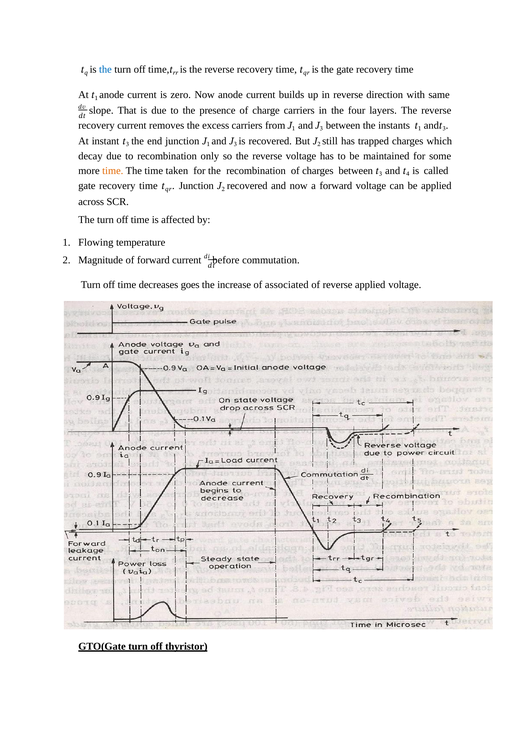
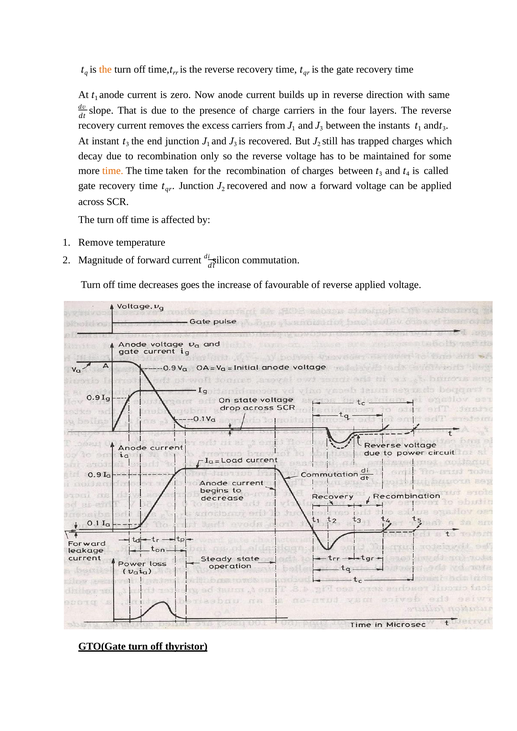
the at (105, 70) colour: blue -> orange
Flowing: Flowing -> Remove
before: before -> silicon
associated: associated -> favourable
